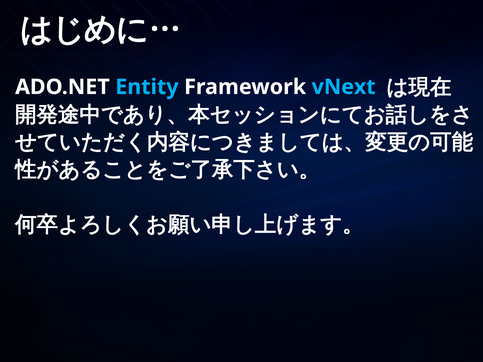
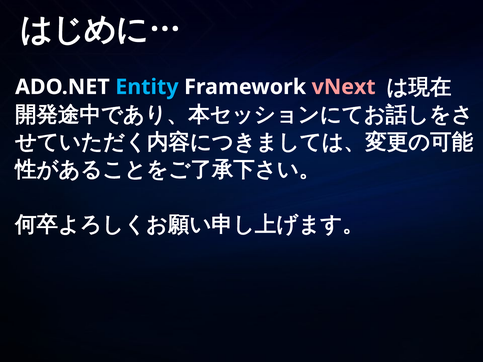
vNext colour: light blue -> pink
